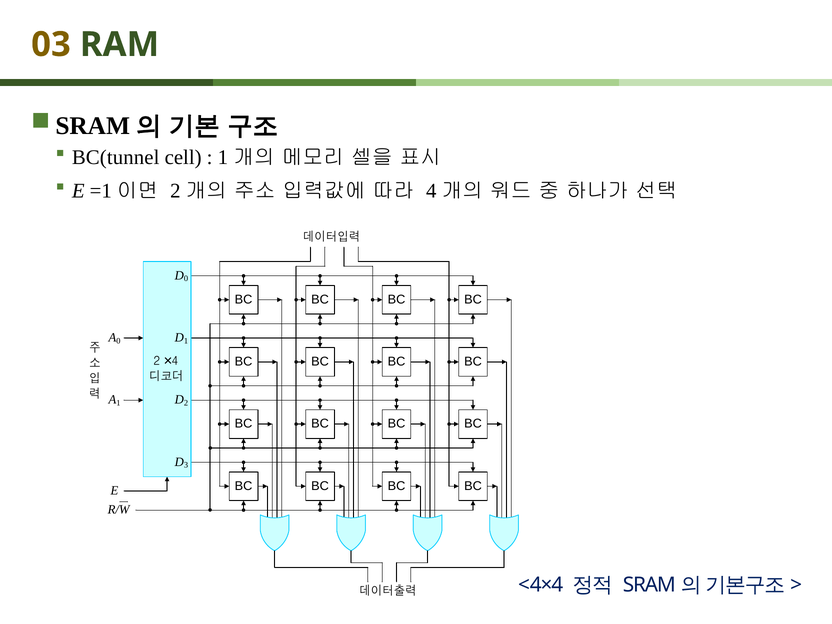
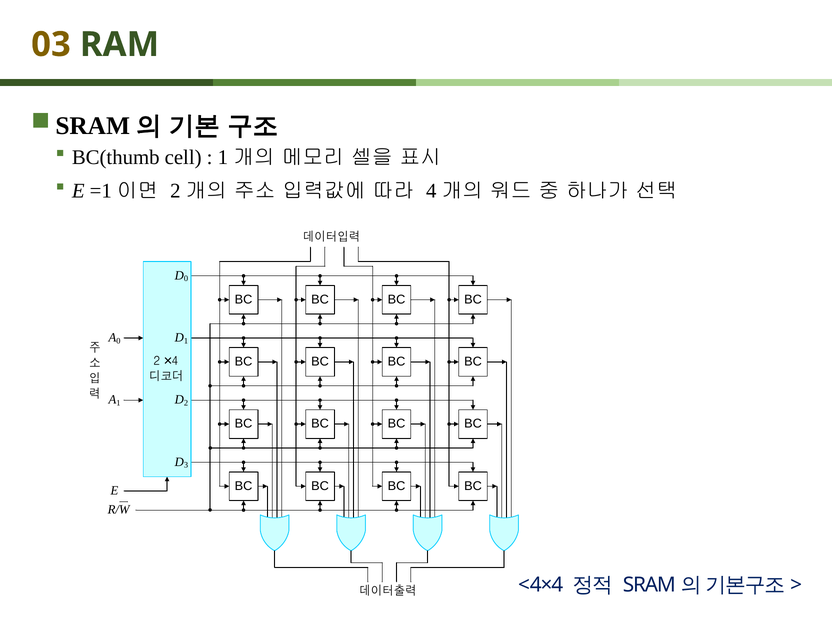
BC(tunnel: BC(tunnel -> BC(thumb
